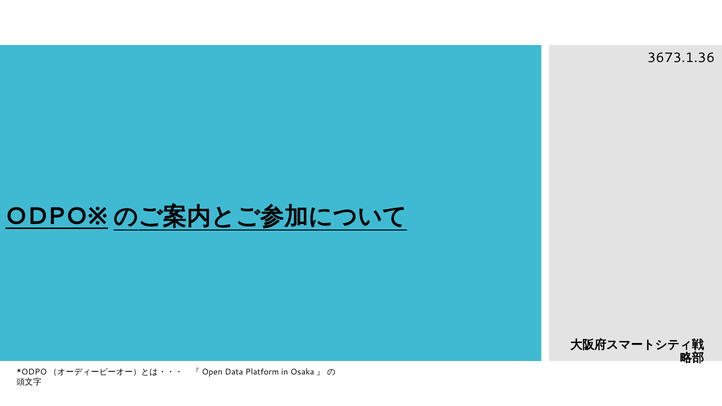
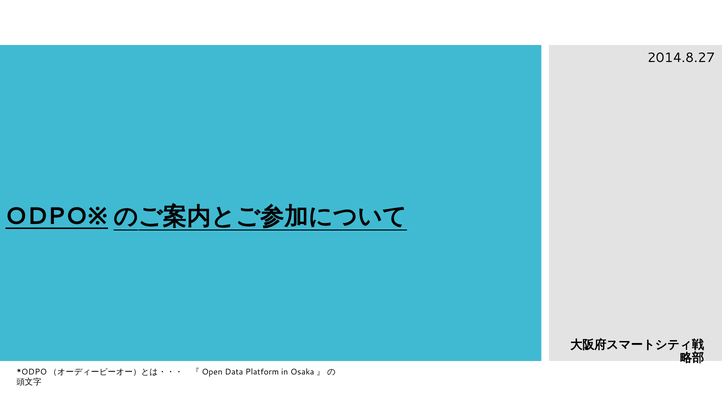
3673.1.36: 3673.1.36 -> 2014.8.27
